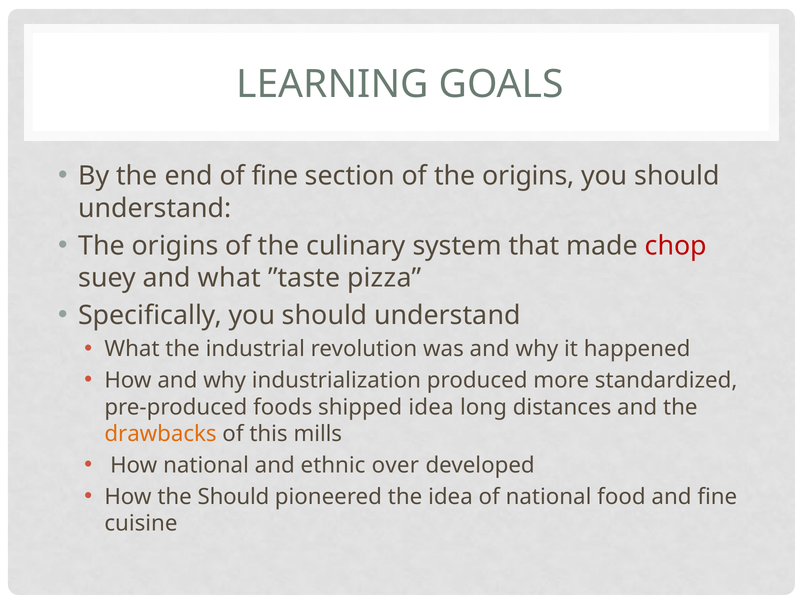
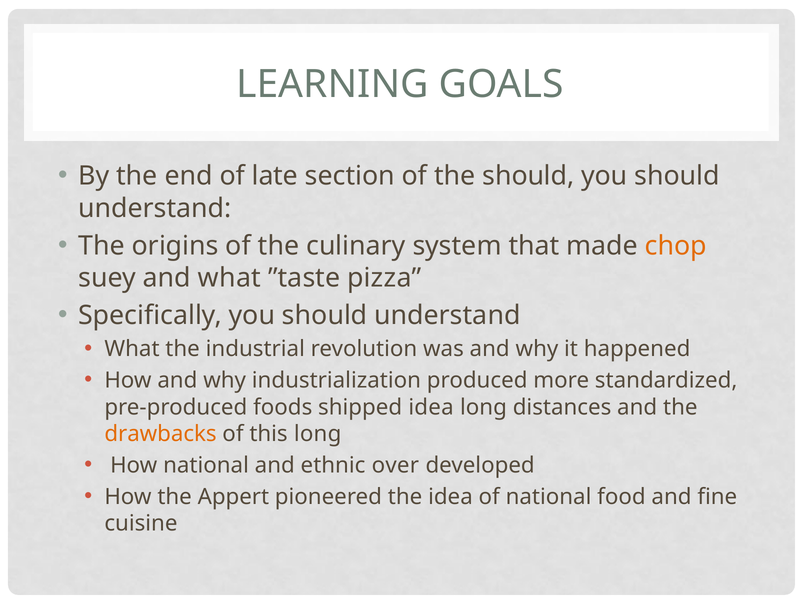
of fine: fine -> late
of the origins: origins -> should
chop colour: red -> orange
this mills: mills -> long
the Should: Should -> Appert
